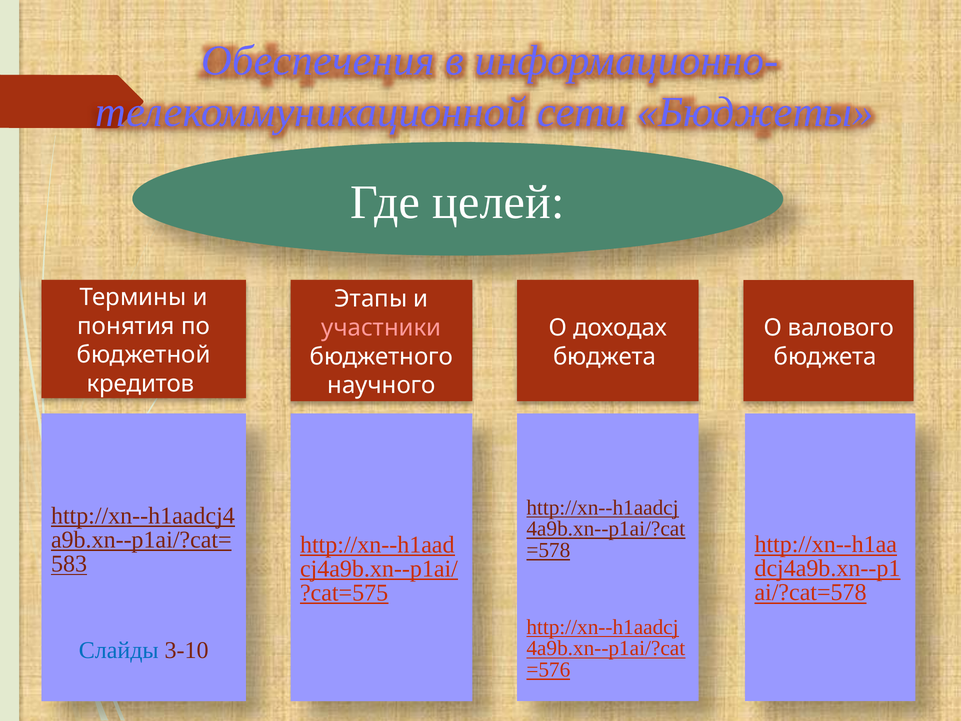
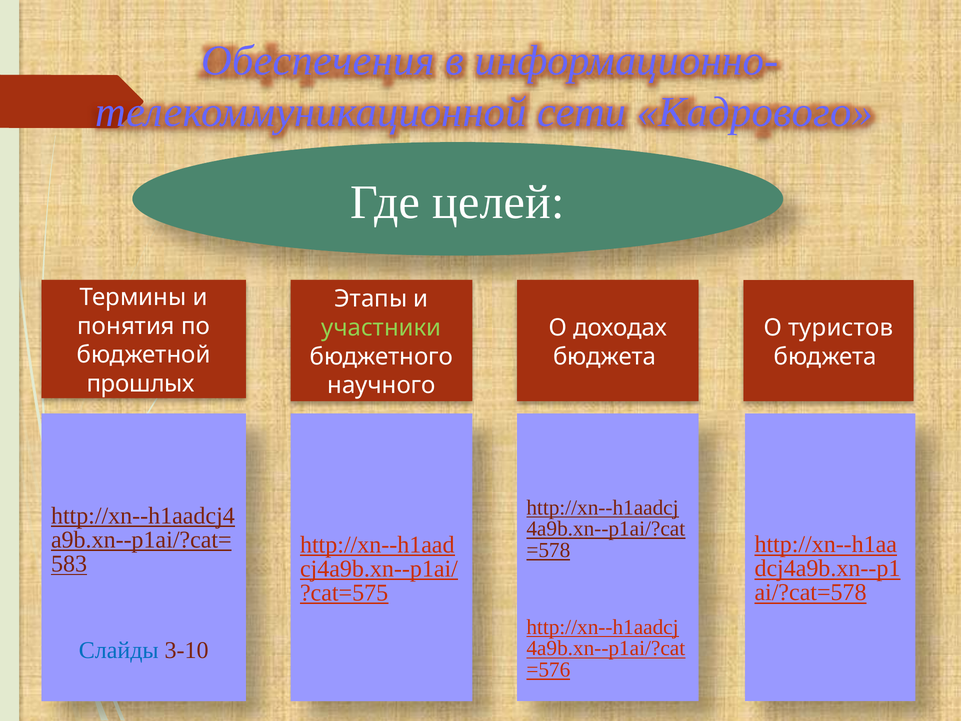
Бюджеты: Бюджеты -> Кадрового
участники colour: pink -> light green
валового: валового -> туристов
кредитов: кредитов -> прошлых
